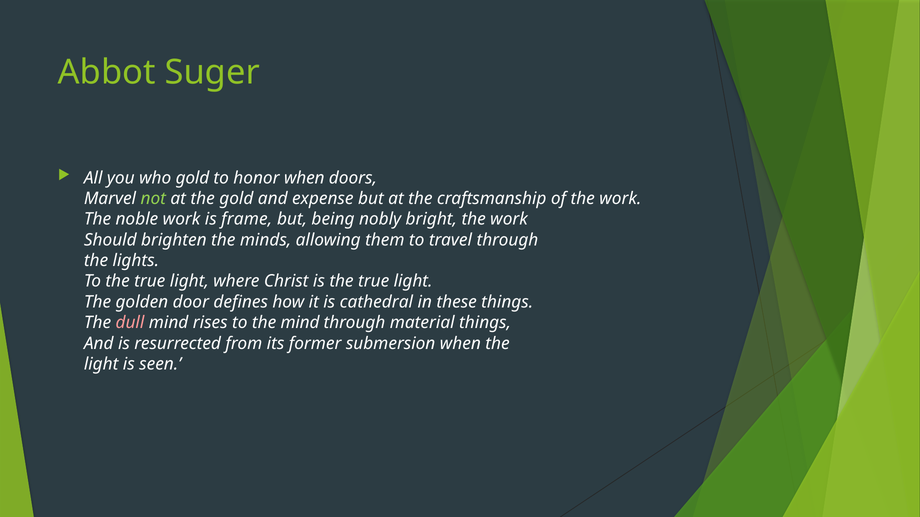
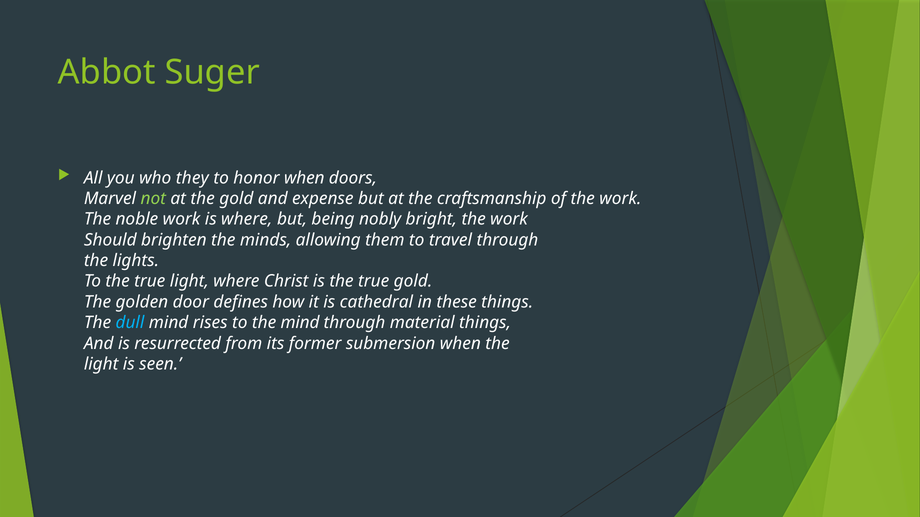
who gold: gold -> they
is frame: frame -> where
is the true light: light -> gold
dull colour: pink -> light blue
